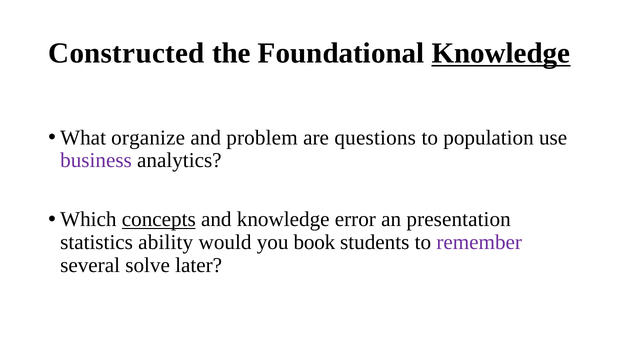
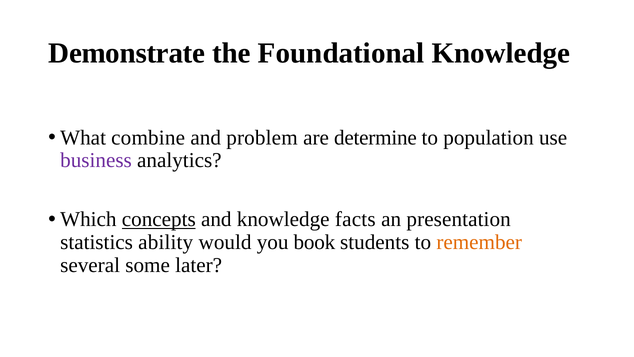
Constructed: Constructed -> Demonstrate
Knowledge at (501, 53) underline: present -> none
organize: organize -> combine
questions: questions -> determine
error: error -> facts
remember colour: purple -> orange
solve: solve -> some
